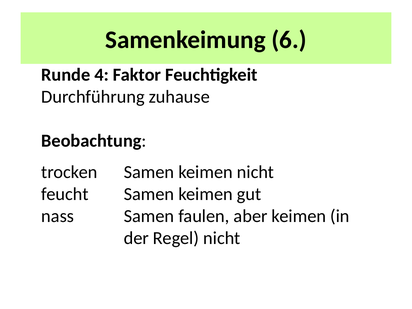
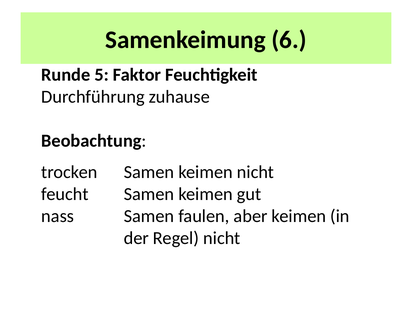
4: 4 -> 5
